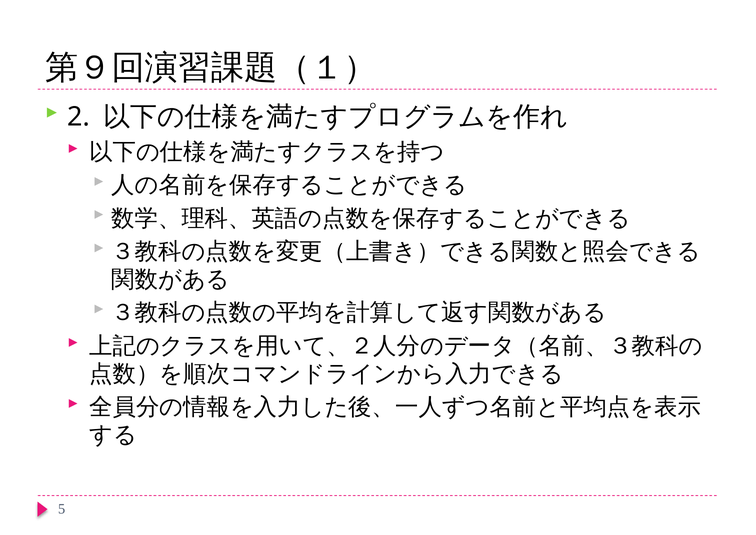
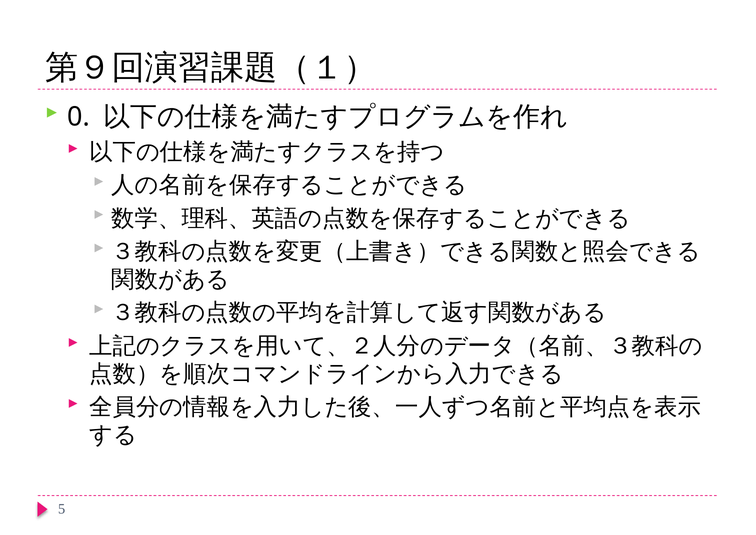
2: 2 -> 0
